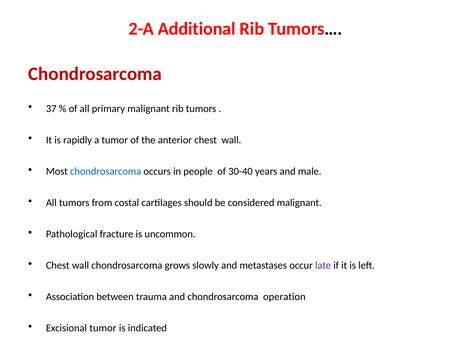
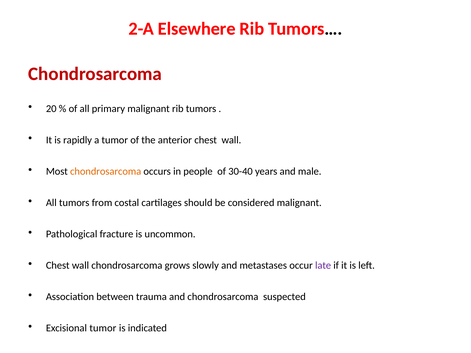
Additional: Additional -> Elsewhere
37: 37 -> 20
chondrosarcoma at (106, 172) colour: blue -> orange
operation: operation -> suspected
